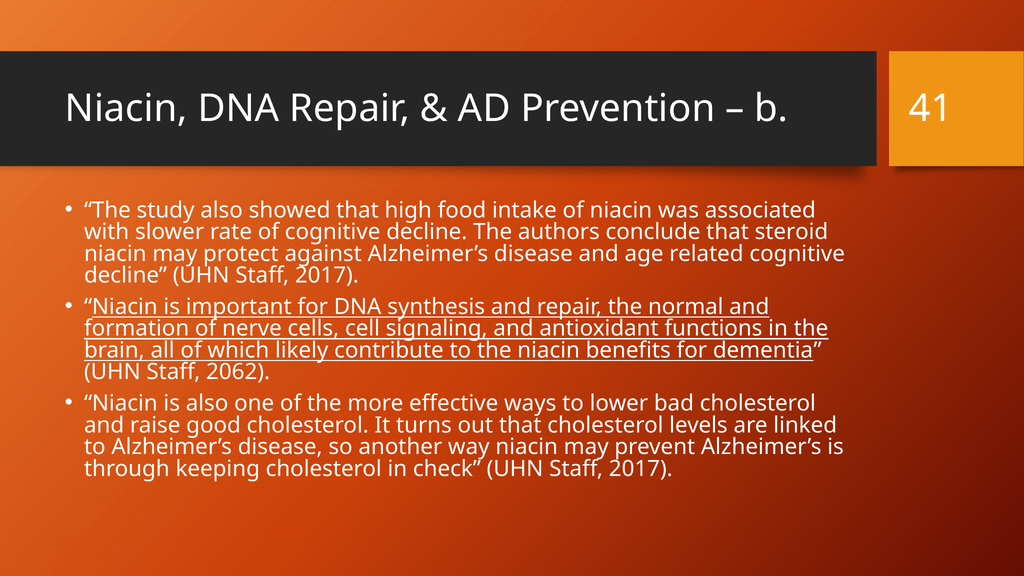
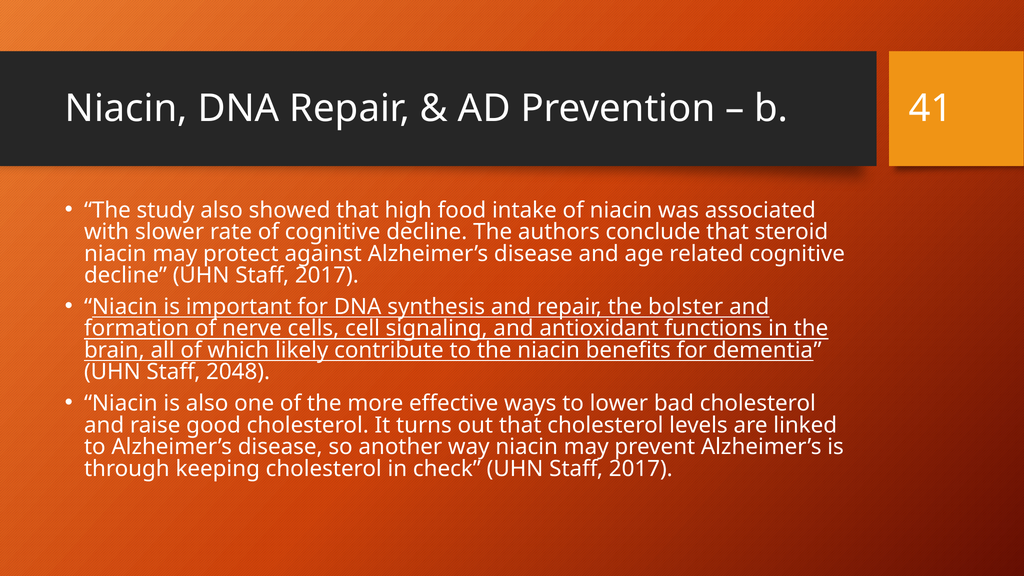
normal: normal -> bolster
2062: 2062 -> 2048
